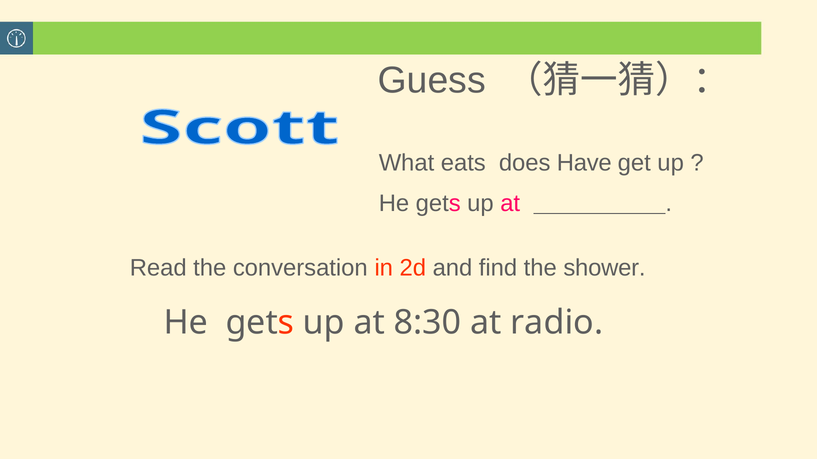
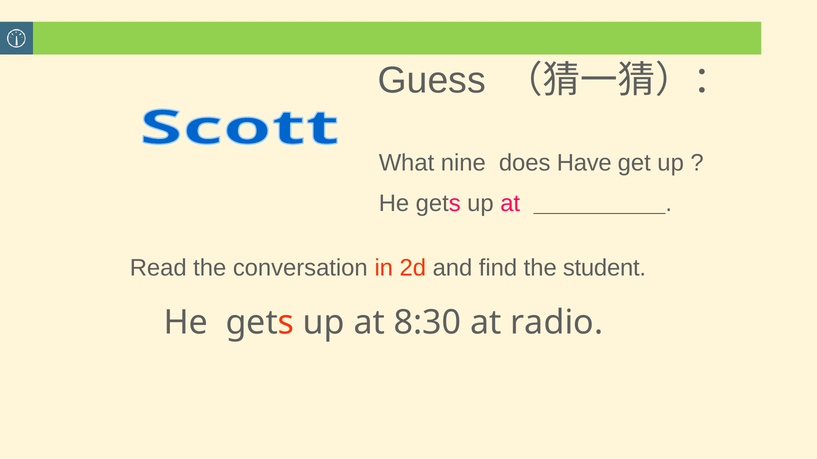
eats: eats -> nine
shower: shower -> student
